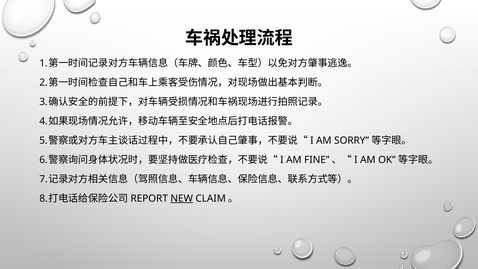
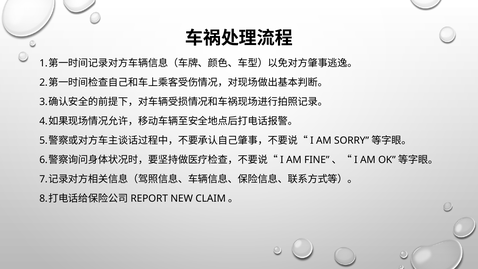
NEW underline: present -> none
